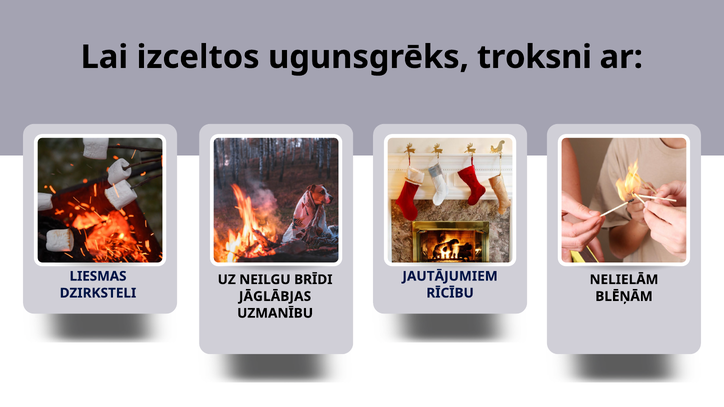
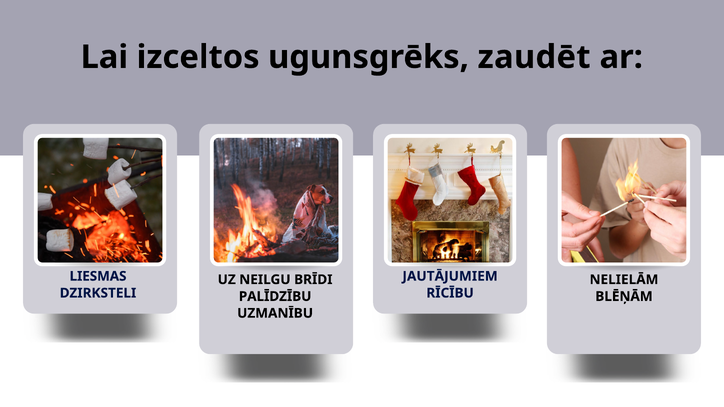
troksni: troksni -> zaudēt
JĀGLĀBJAS: JĀGLĀBJAS -> PALĪDZĪBU
